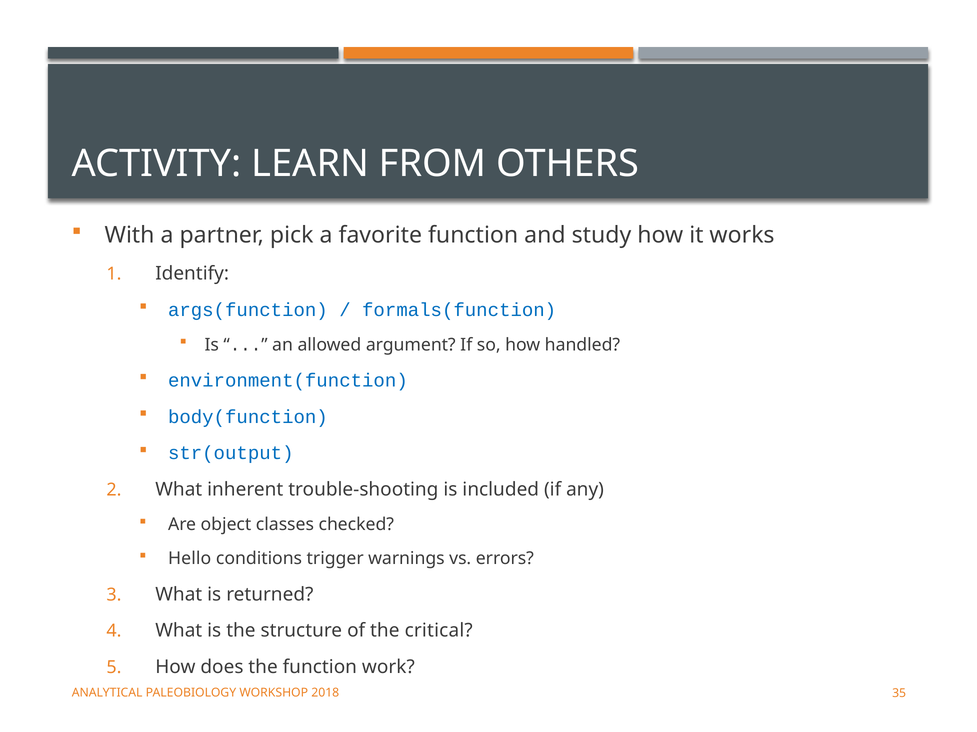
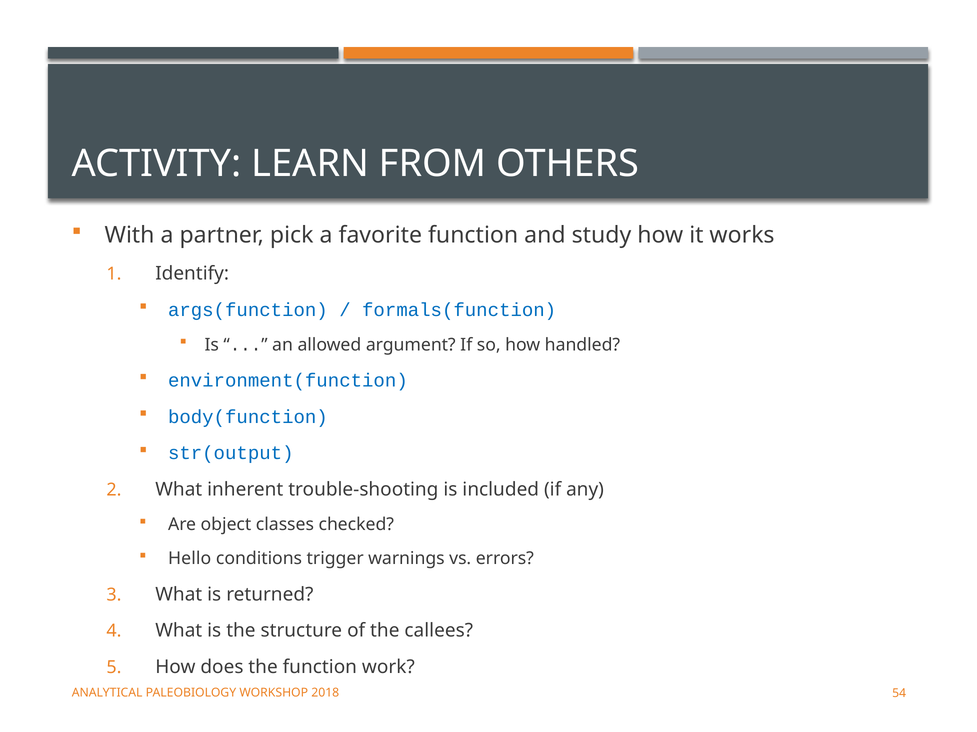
critical: critical -> callees
35: 35 -> 54
